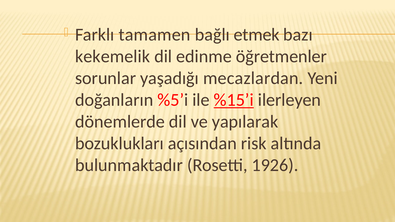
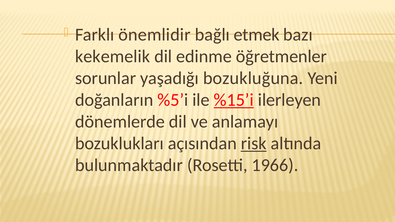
tamamen: tamamen -> önemlidir
mecazlardan: mecazlardan -> bozukluğuna
yapılarak: yapılarak -> anlamayı
risk underline: none -> present
1926: 1926 -> 1966
